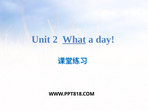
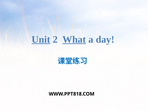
Unit underline: none -> present
